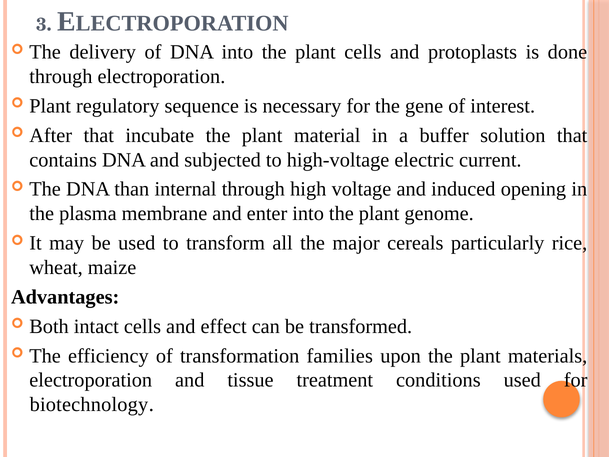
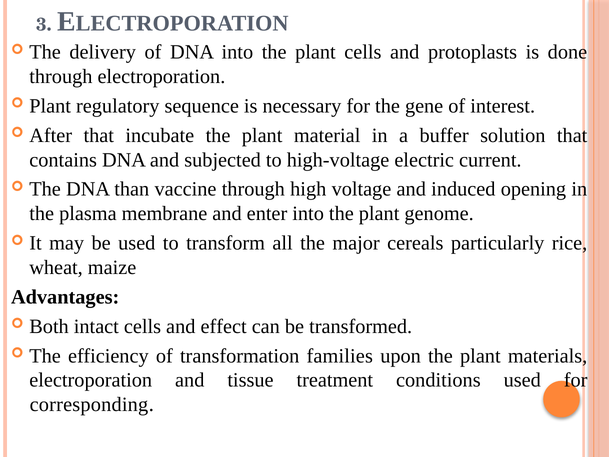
internal: internal -> vaccine
biotechnology: biotechnology -> corresponding
